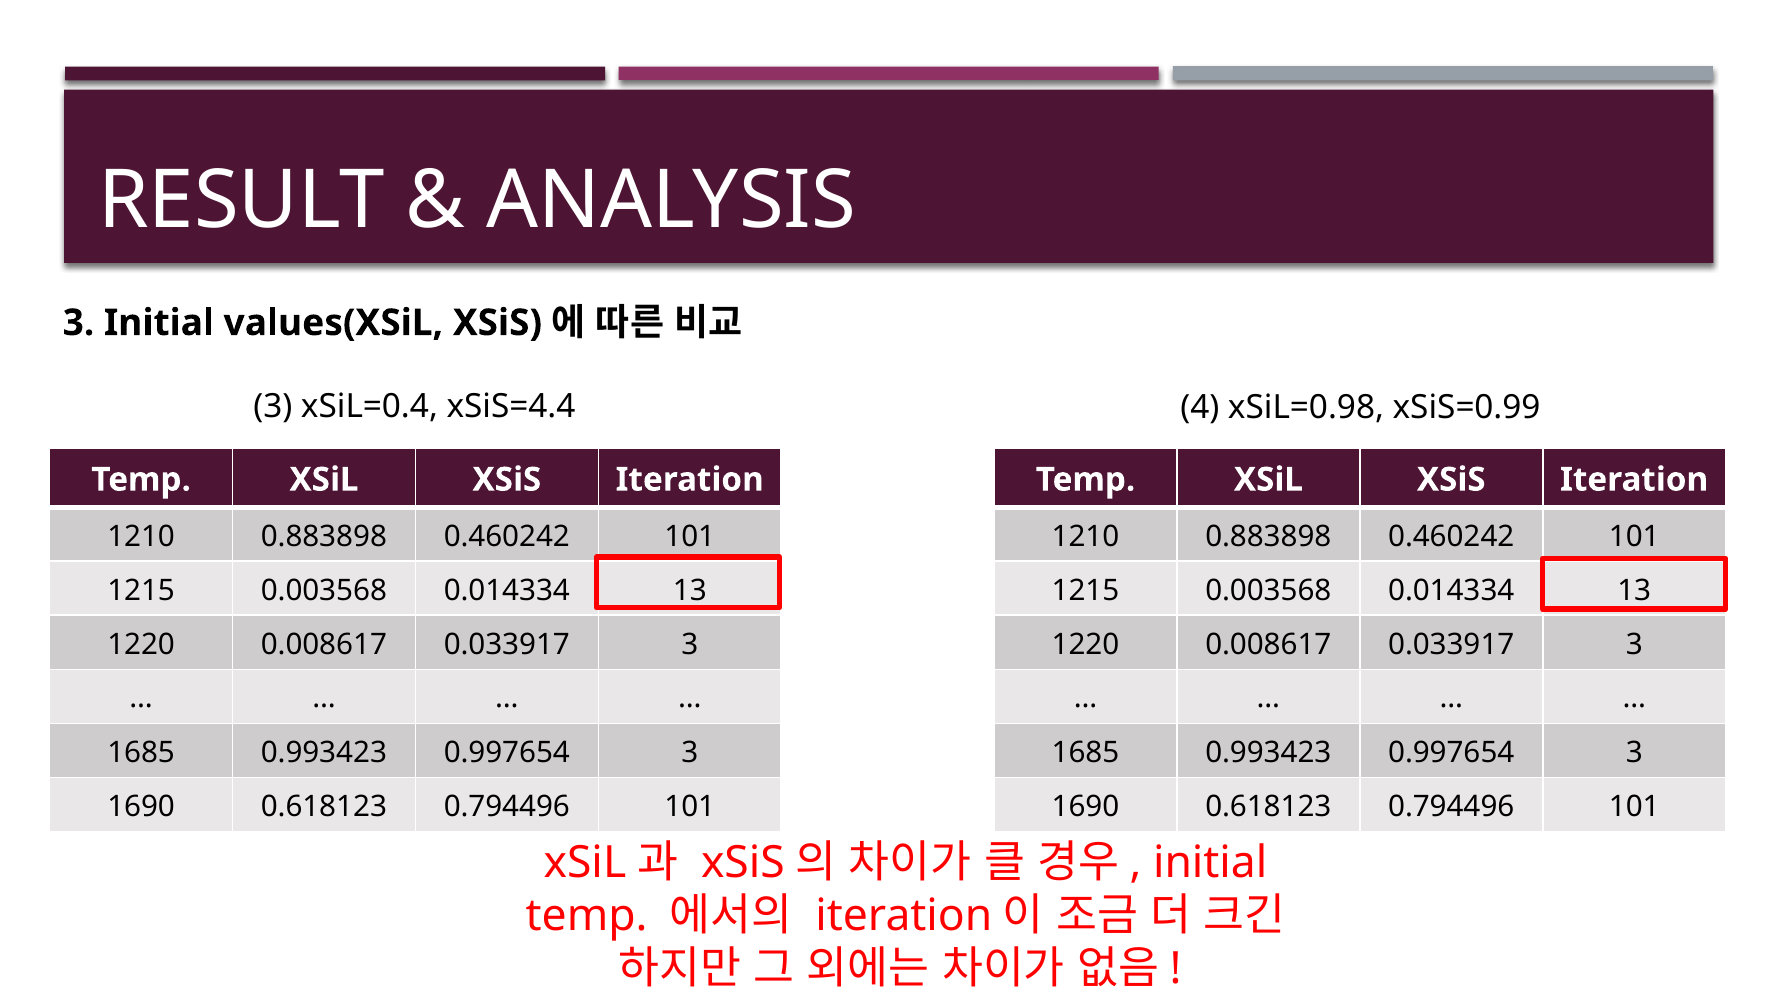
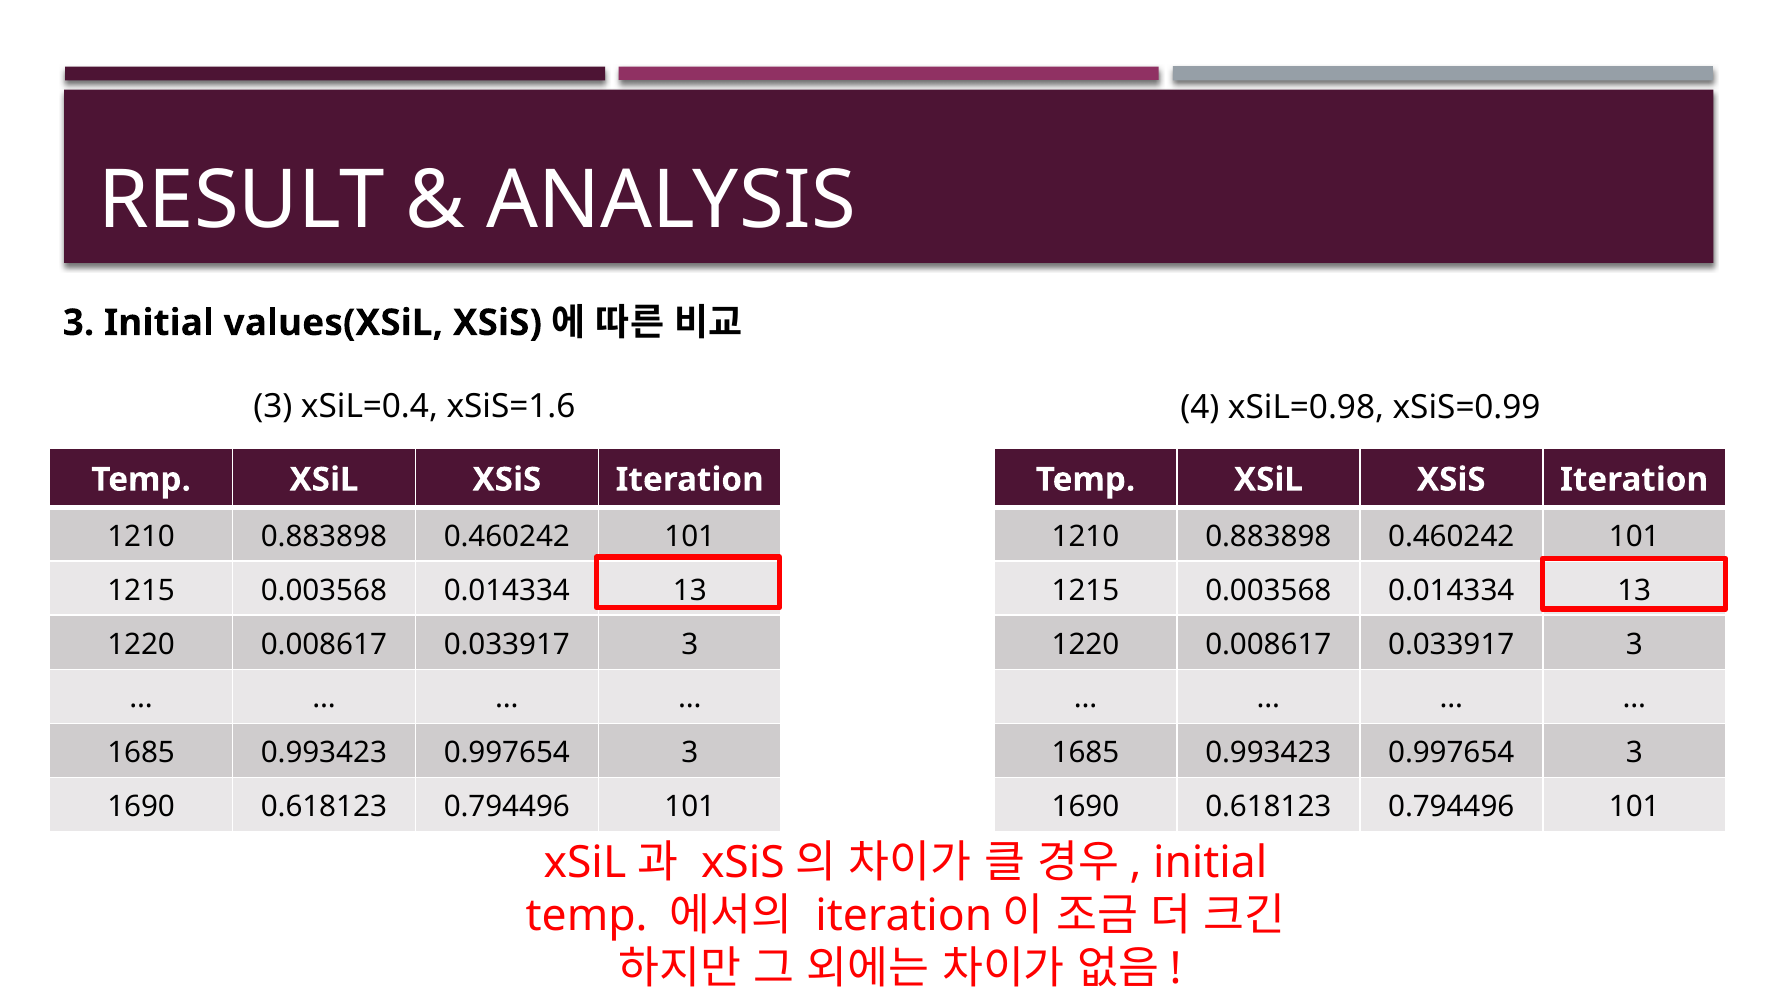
xSiS=4.4: xSiS=4.4 -> xSiS=1.6
